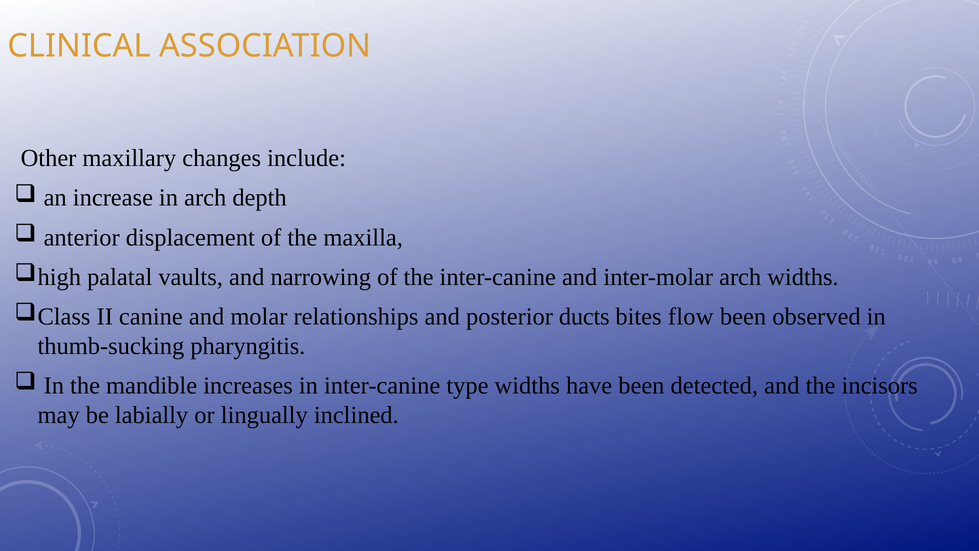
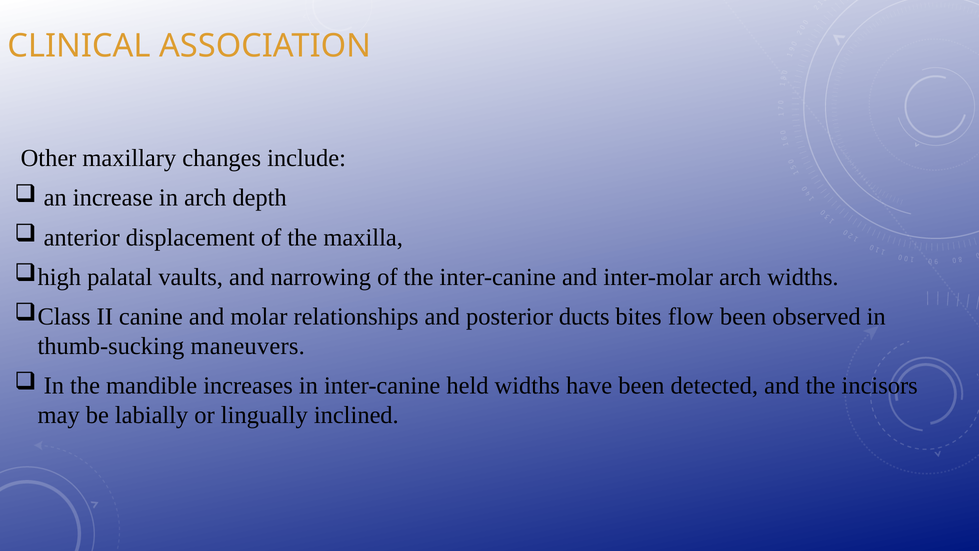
pharyngitis: pharyngitis -> maneuvers
type: type -> held
